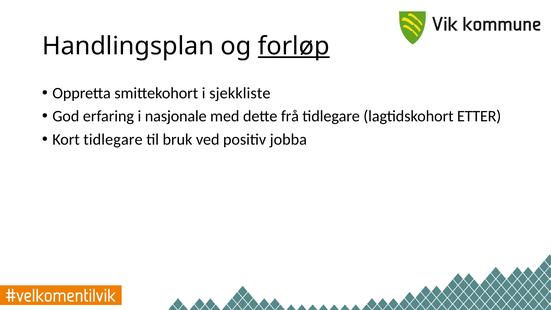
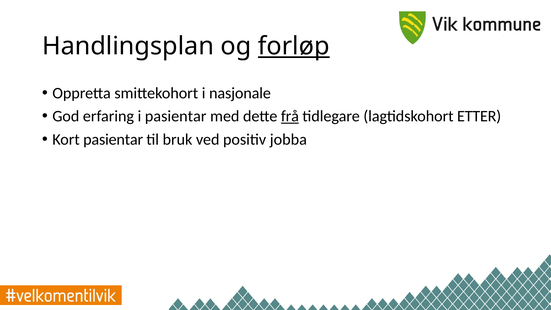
sjekkliste: sjekkliste -> nasjonale
i nasjonale: nasjonale -> pasientar
frå underline: none -> present
Kort tidlegare: tidlegare -> pasientar
